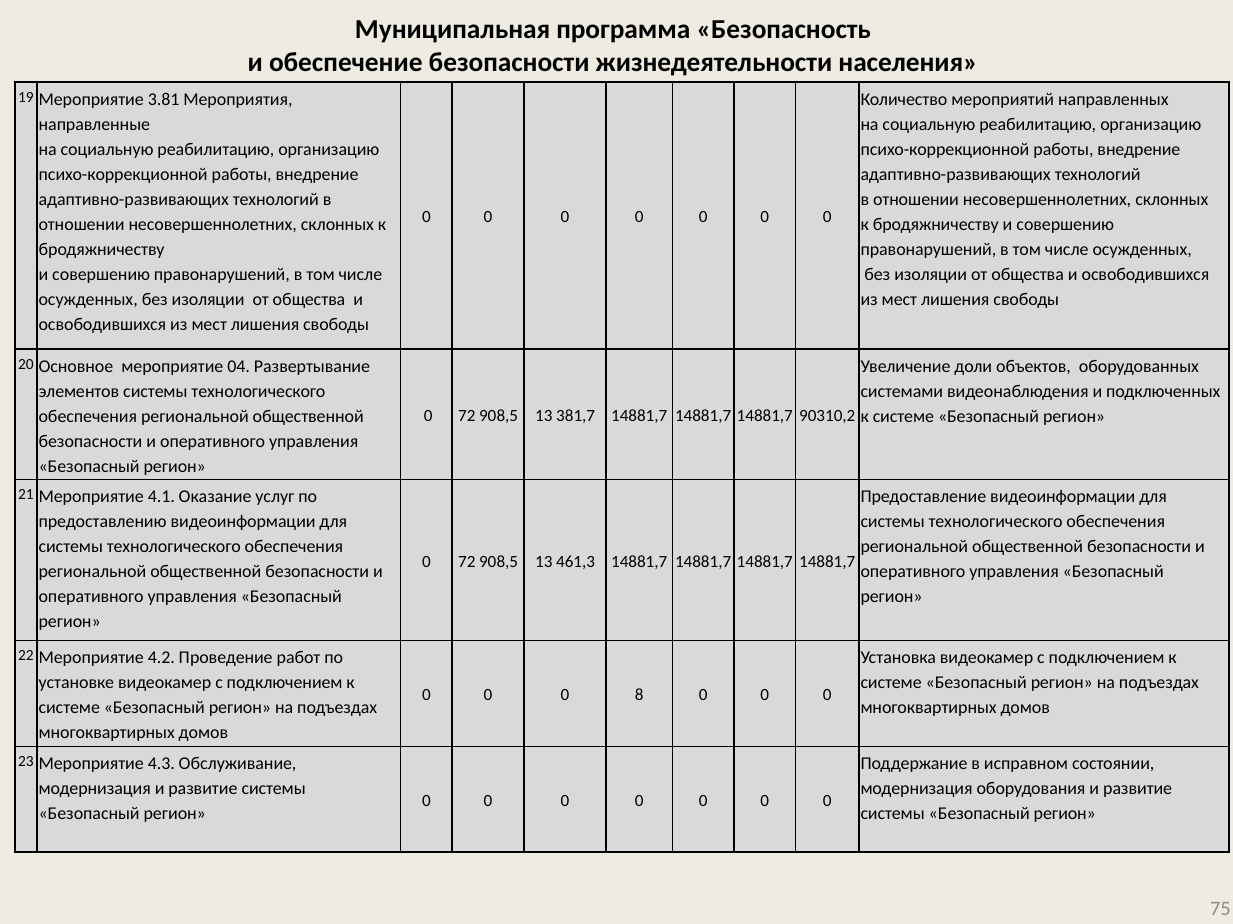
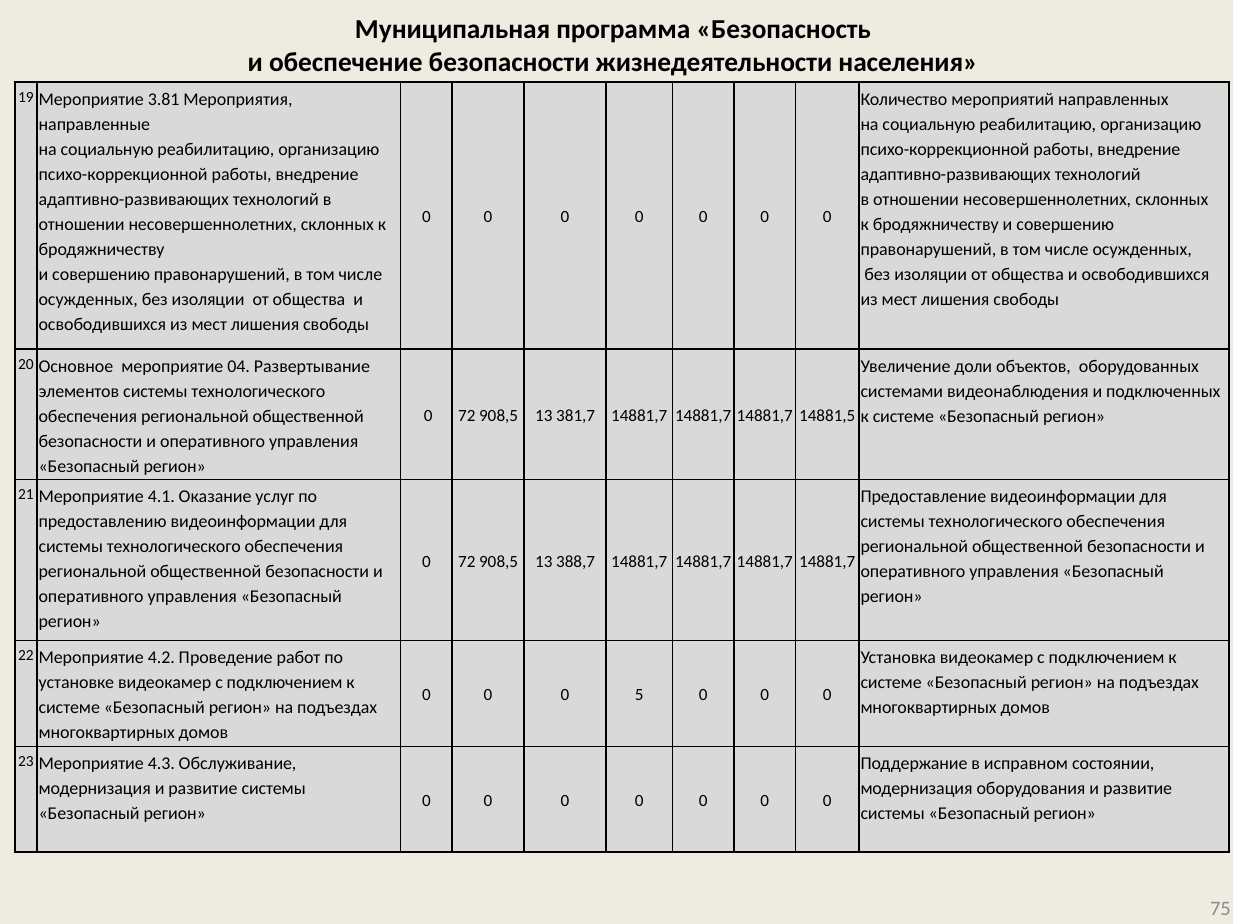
90310,2: 90310,2 -> 14881,5
461,3: 461,3 -> 388,7
8: 8 -> 5
